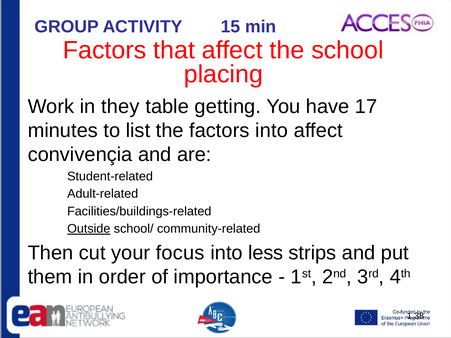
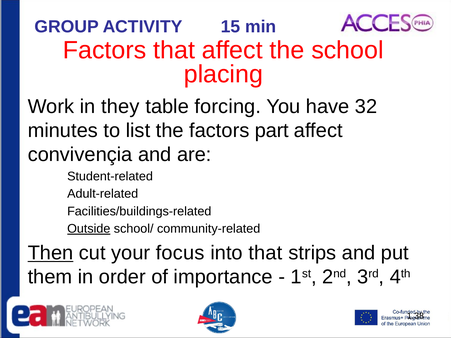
getting: getting -> forcing
17: 17 -> 32
factors into: into -> part
Then underline: none -> present
into less: less -> that
